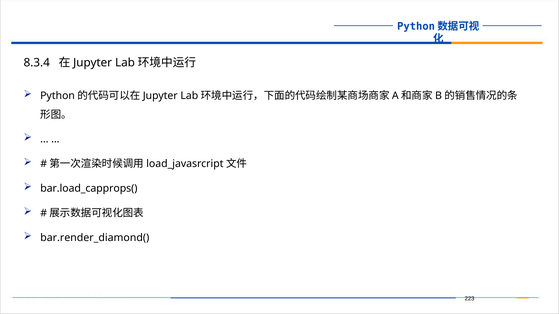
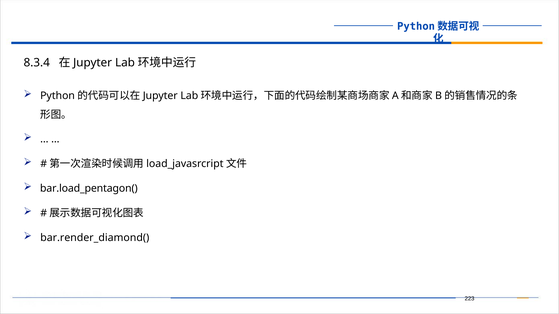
bar.load_capprops(: bar.load_capprops( -> bar.load_pentagon(
